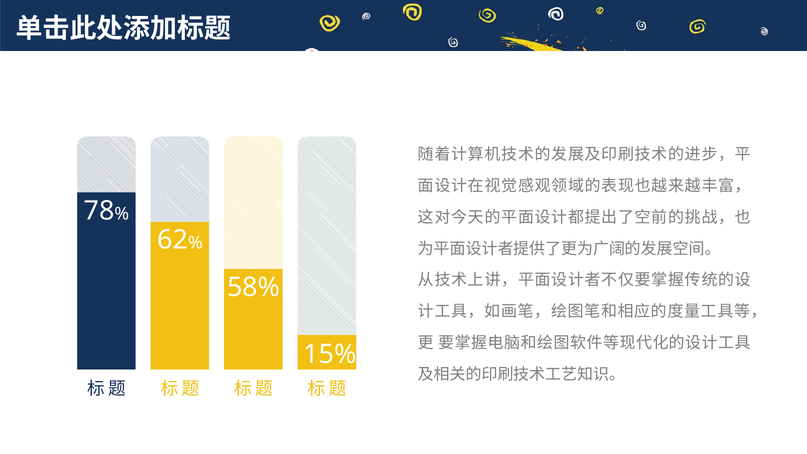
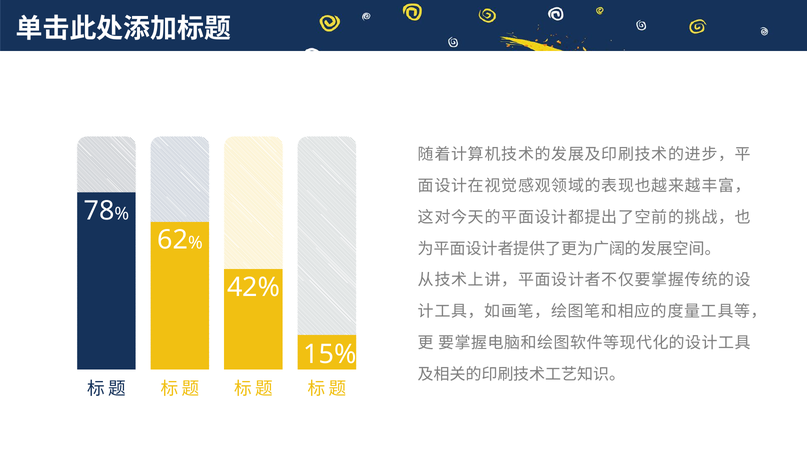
58%: 58% -> 42%
